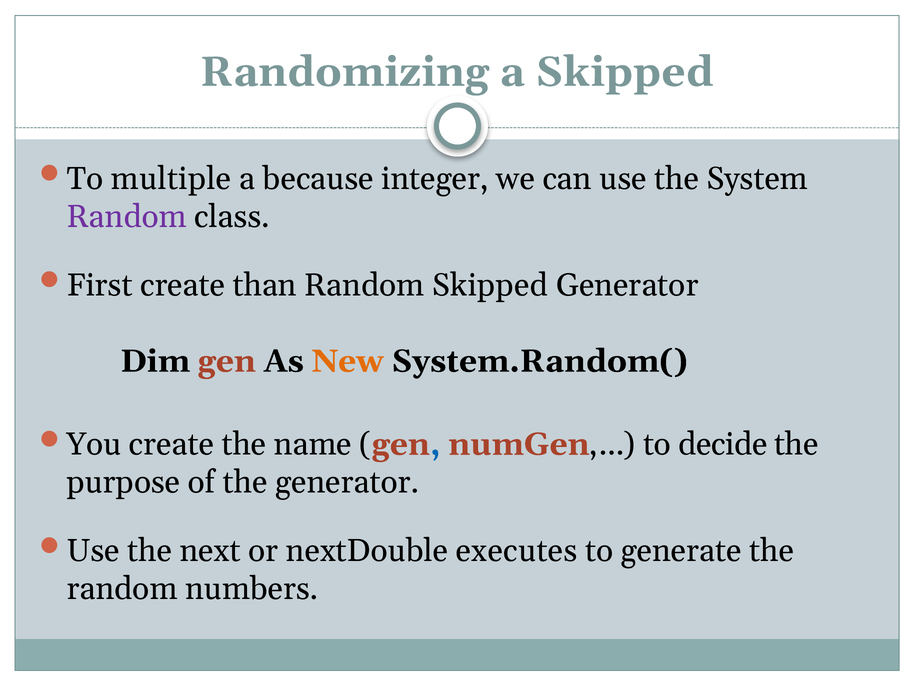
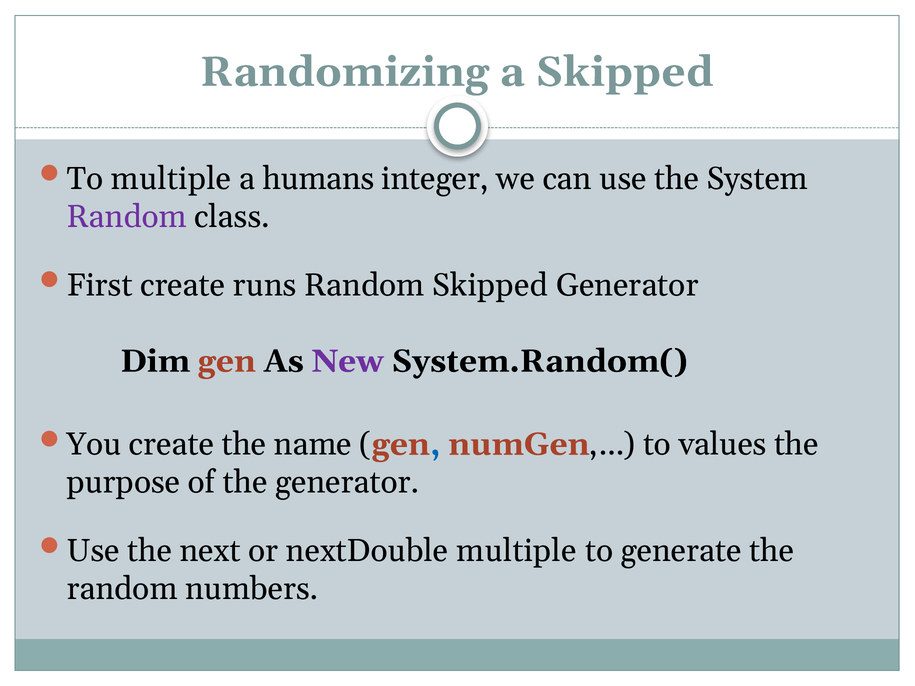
because: because -> humans
than: than -> runs
New colour: orange -> purple
decide: decide -> values
nextDouble executes: executes -> multiple
